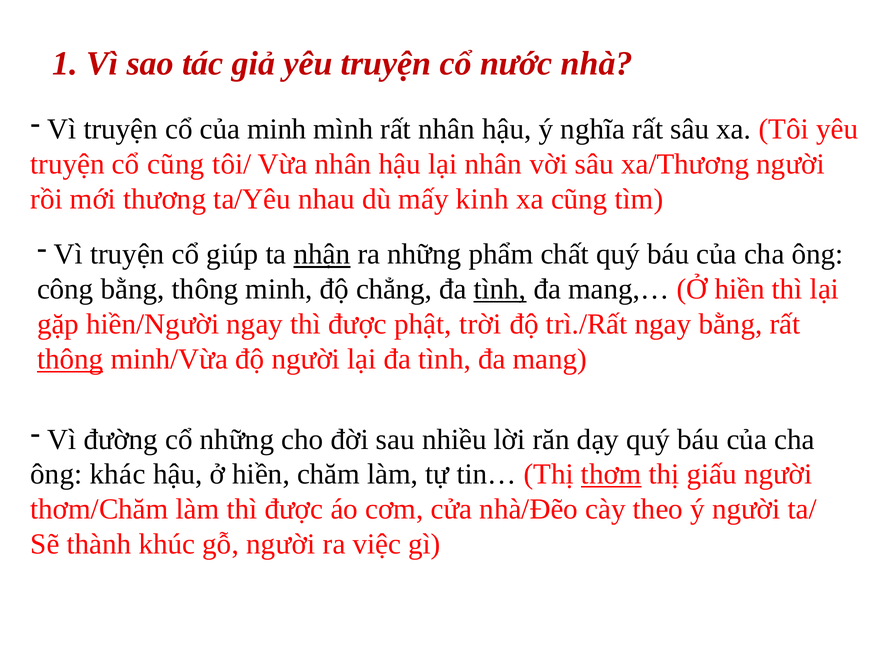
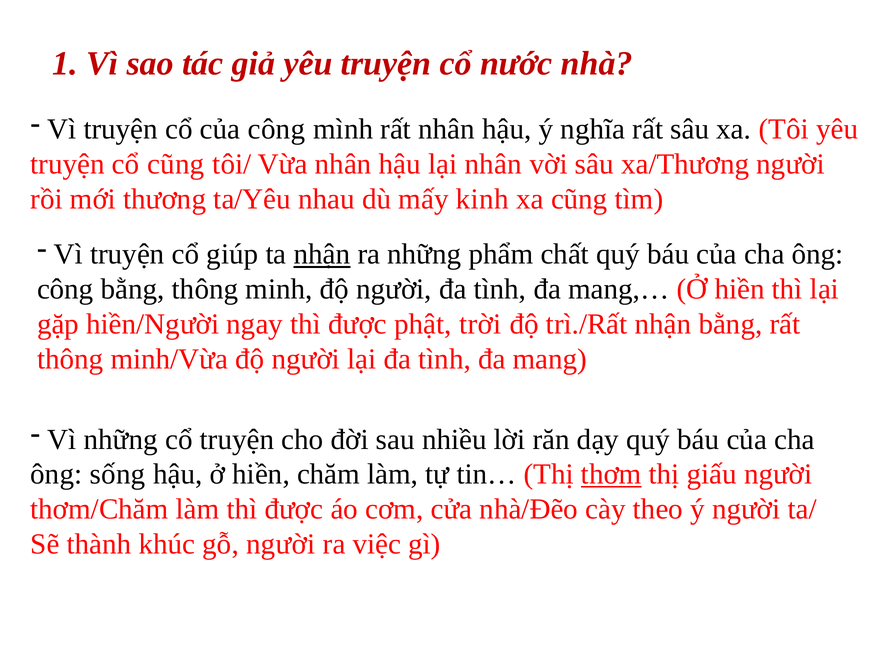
của minh: minh -> công
minh độ chẳng: chẳng -> người
tình at (500, 289) underline: present -> none
trì./Rất ngay: ngay -> nhận
thông at (70, 359) underline: present -> none
Vì đường: đường -> những
cổ những: những -> truyện
khác: khác -> sống
